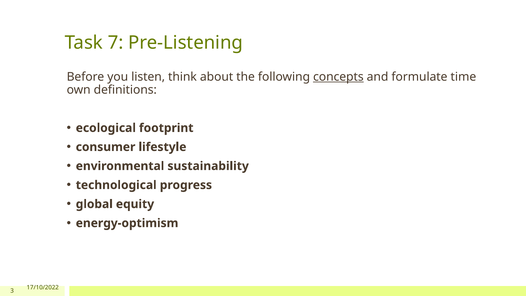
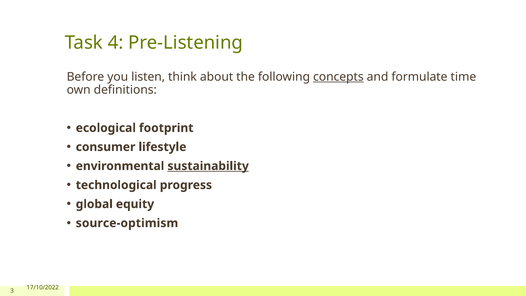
7: 7 -> 4
sustainability underline: none -> present
energy-optimism: energy-optimism -> source-optimism
